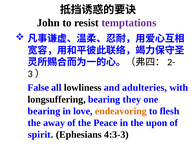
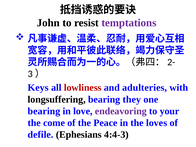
False: False -> Keys
lowliness colour: black -> red
endeavoring colour: orange -> purple
flesh: flesh -> your
away: away -> come
upon: upon -> loves
spirit: spirit -> defile
4:3-3: 4:3-3 -> 4:4-3
